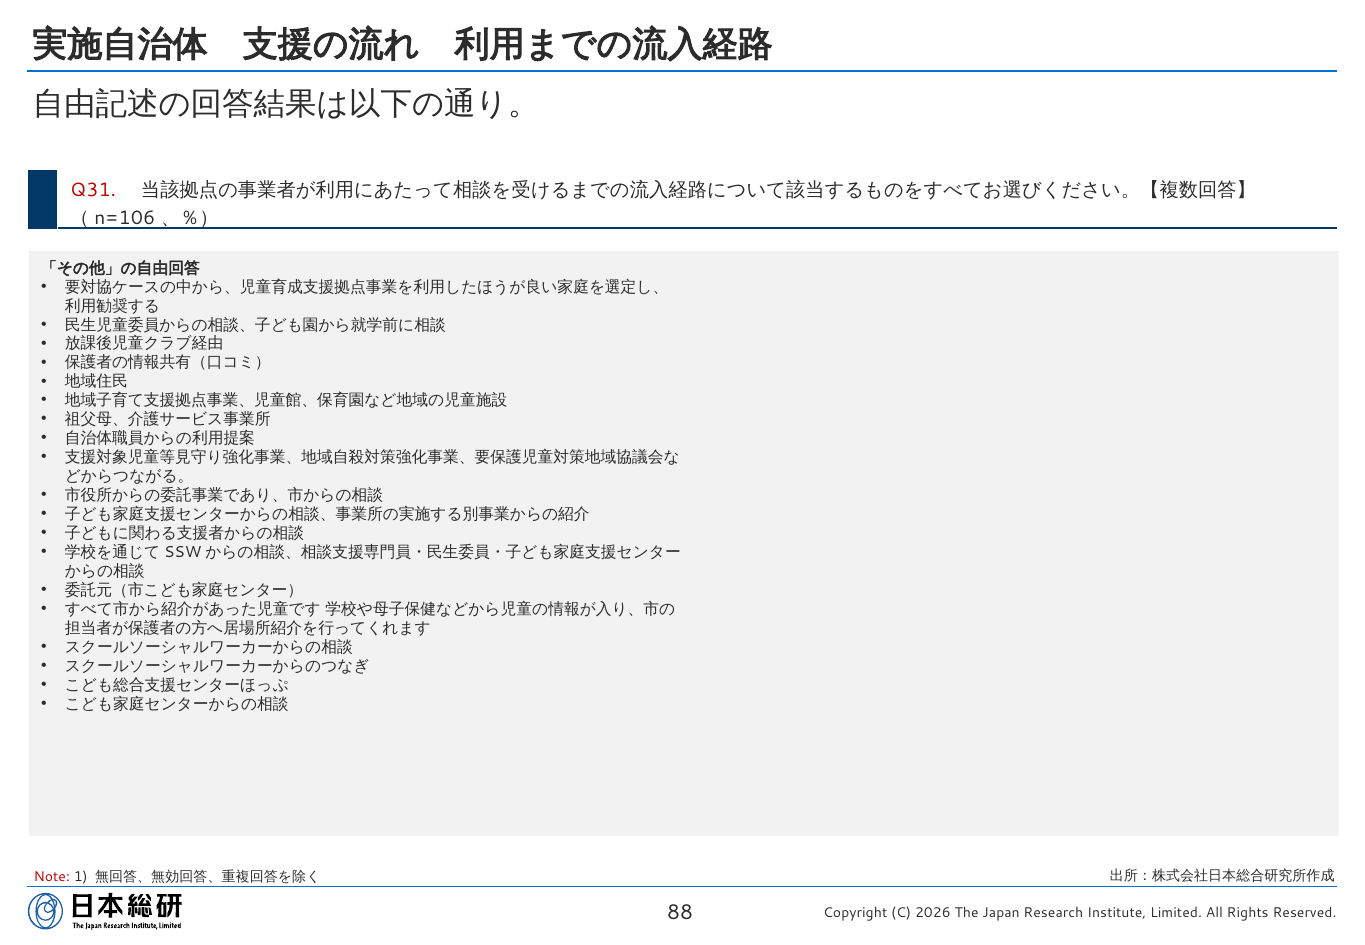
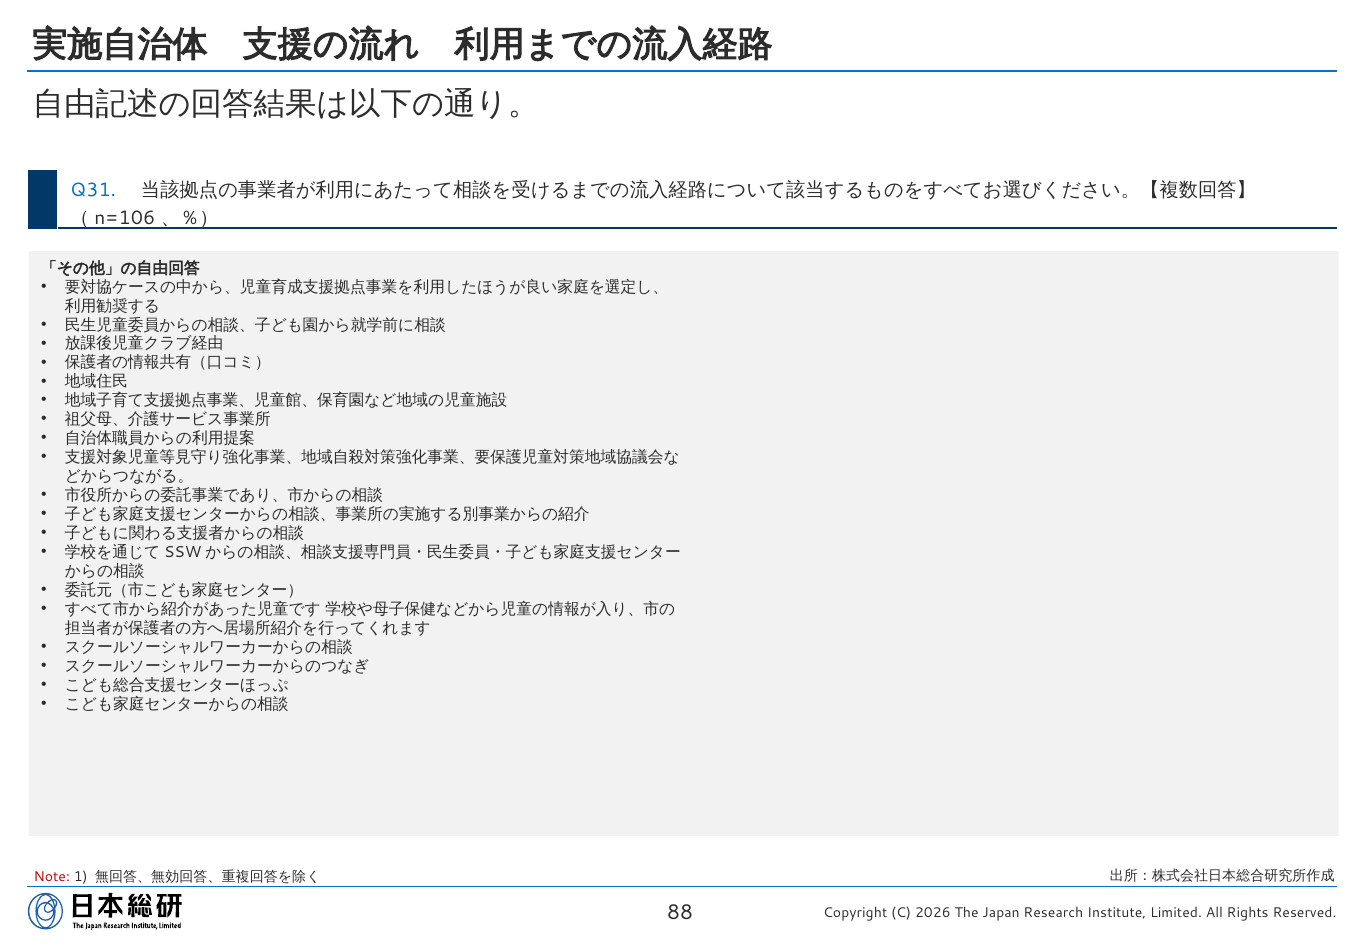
Q31 colour: red -> blue
